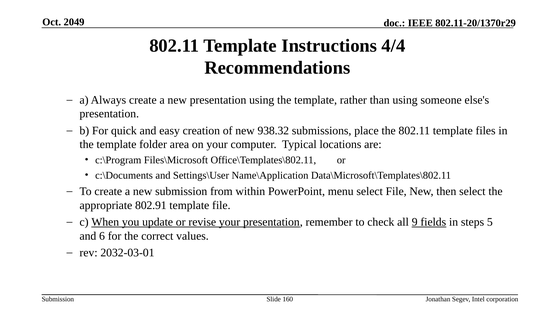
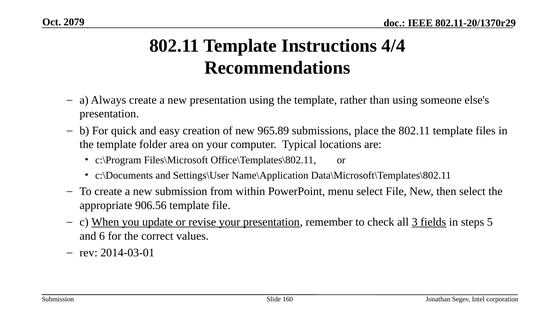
2049: 2049 -> 2079
938.32: 938.32 -> 965.89
802.91: 802.91 -> 906.56
9: 9 -> 3
2032-03-01: 2032-03-01 -> 2014-03-01
